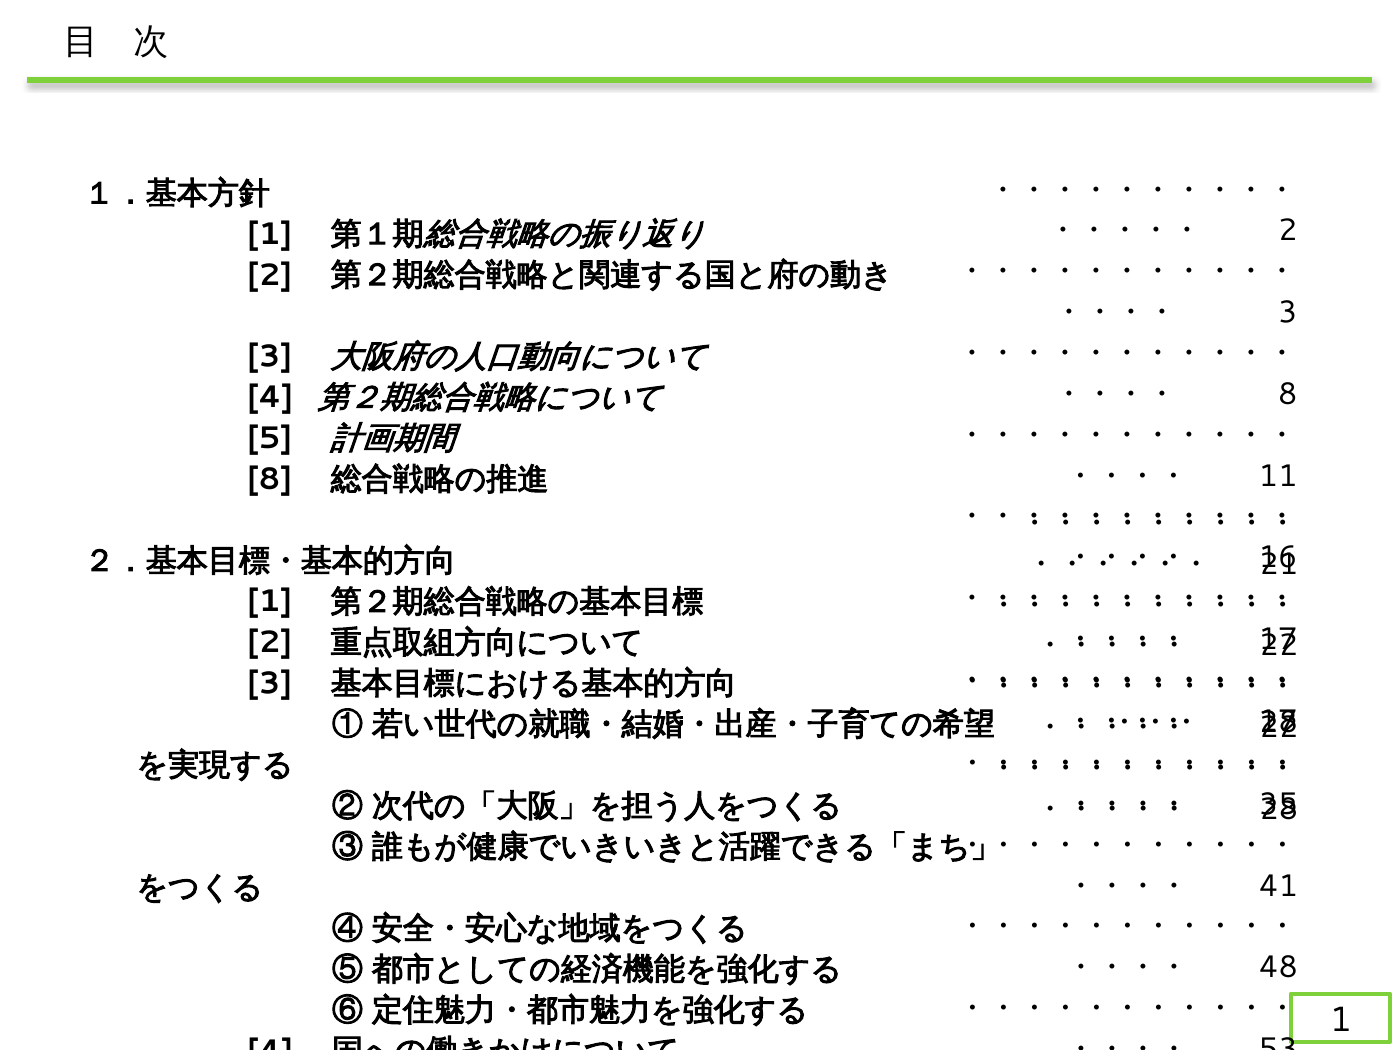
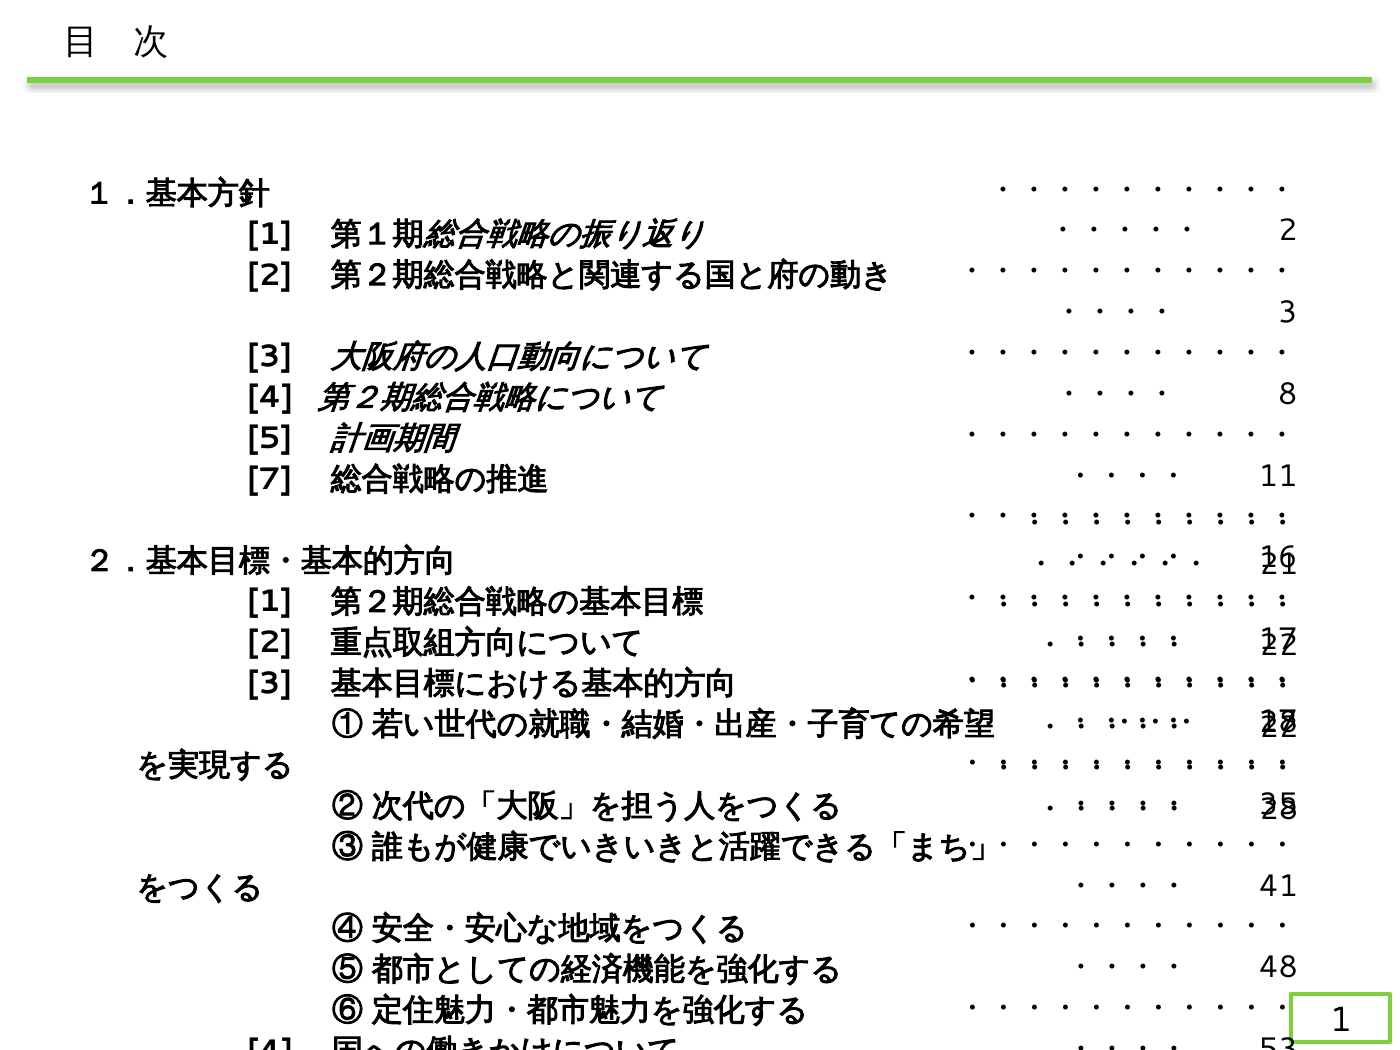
8 at (269, 479): 8 -> 7
